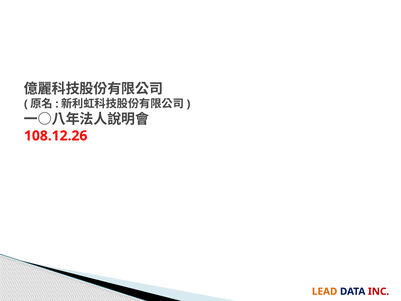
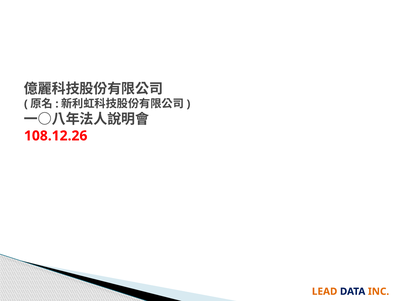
INC colour: red -> orange
